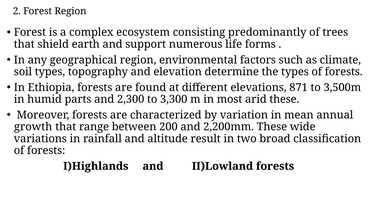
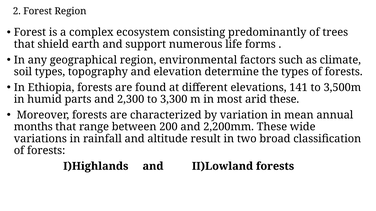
871: 871 -> 141
growth: growth -> months
